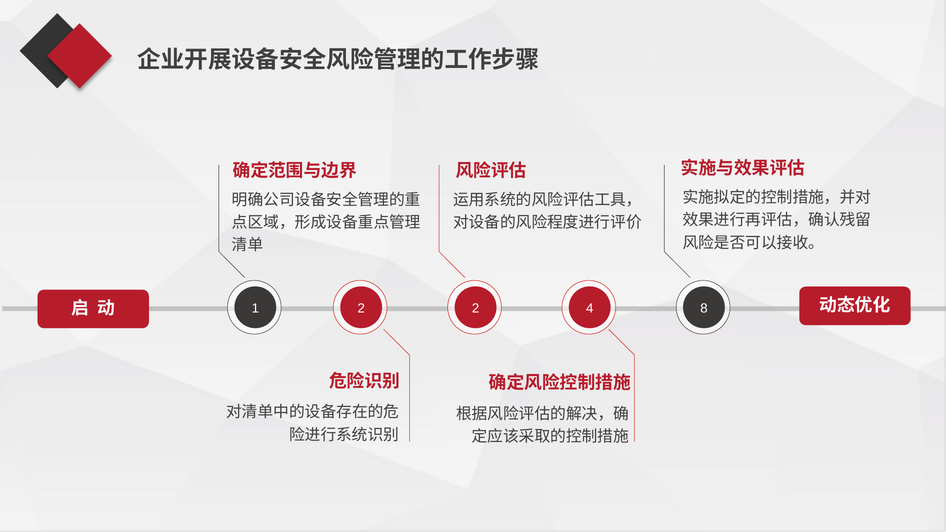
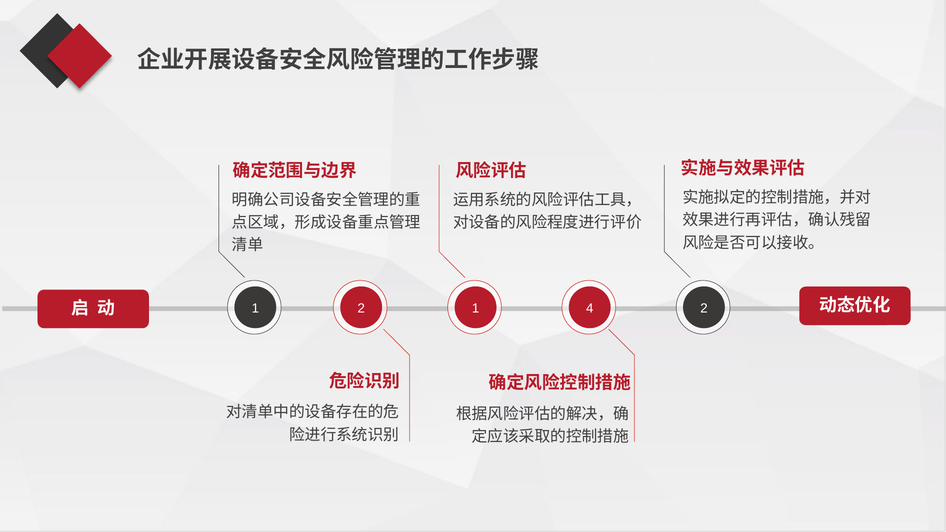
2 at (476, 308): 2 -> 1
4 8: 8 -> 2
